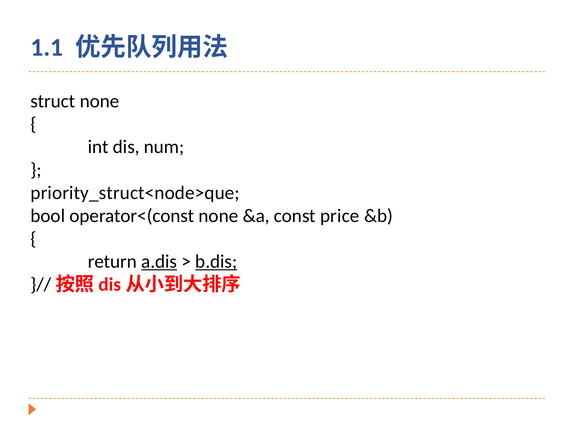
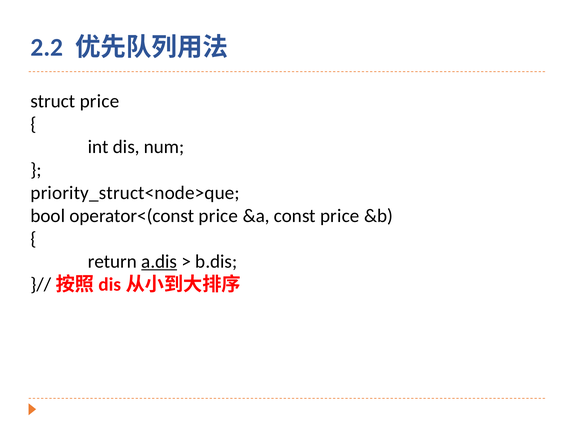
1.1: 1.1 -> 2.2
struct none: none -> price
operator<(const none: none -> price
b.dis underline: present -> none
